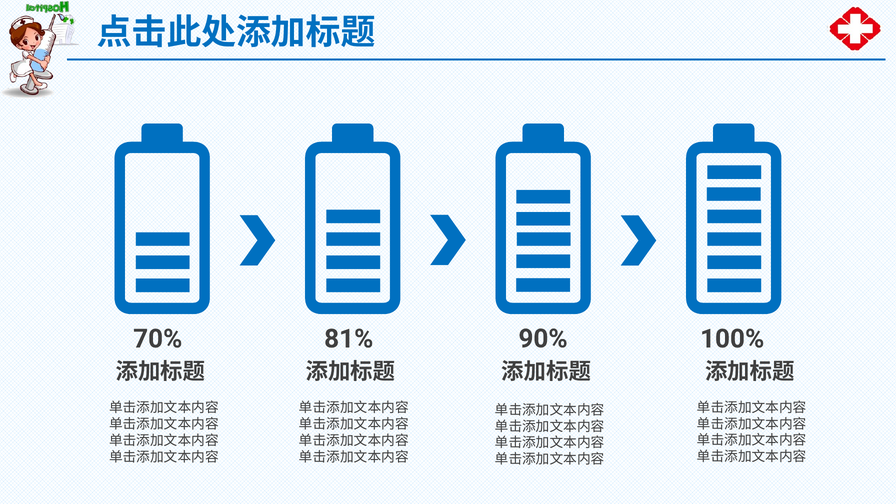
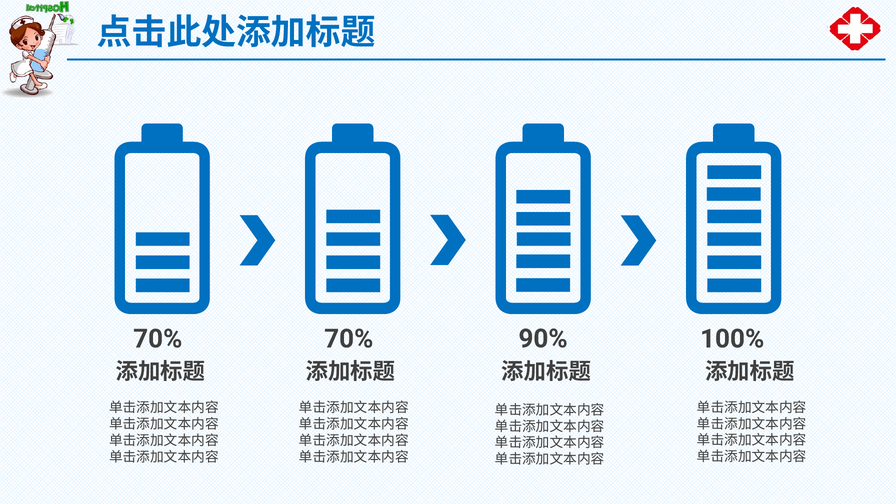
70% 81%: 81% -> 70%
